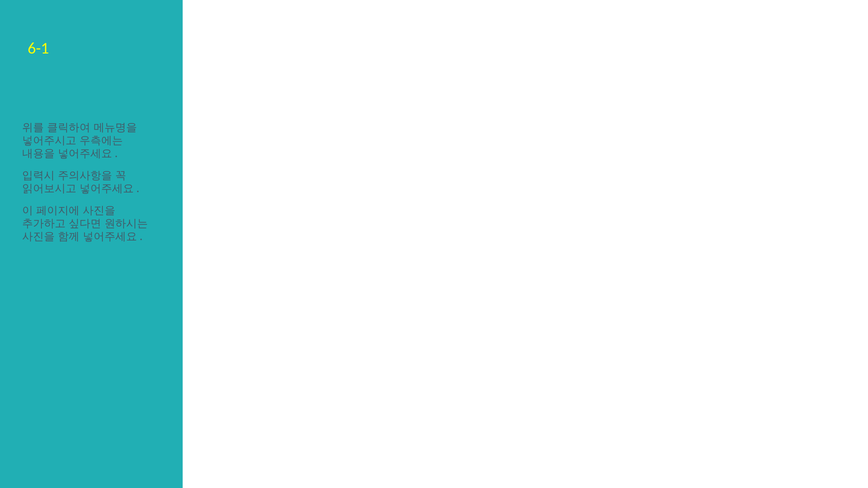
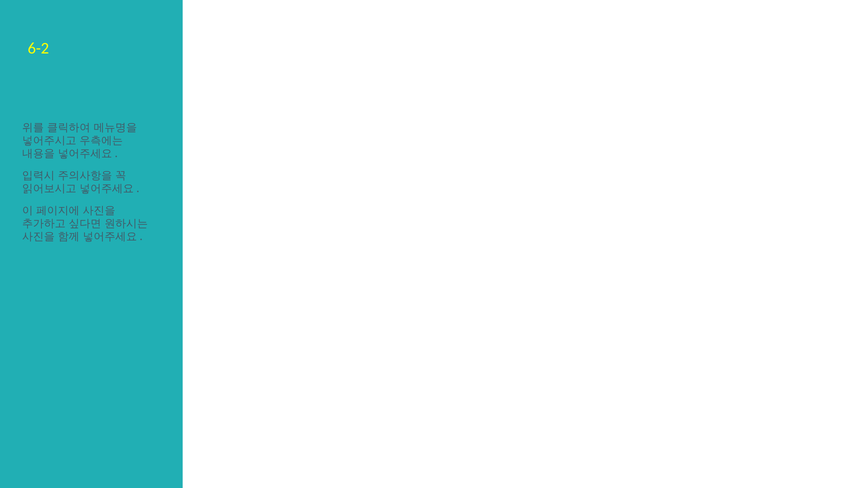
6-1: 6-1 -> 6-2
